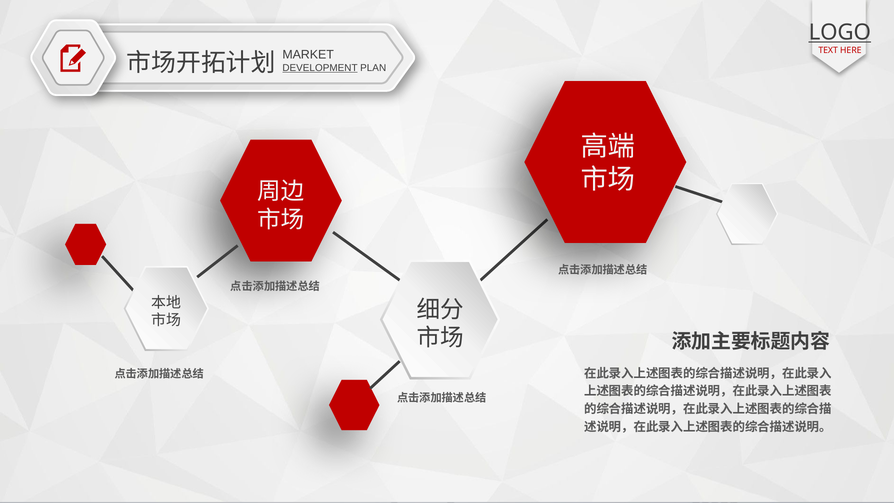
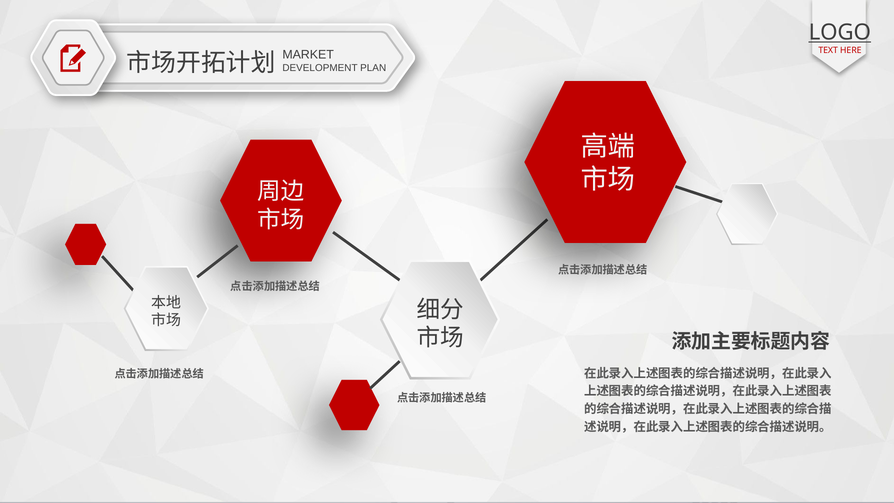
DEVELOPMENT underline: present -> none
